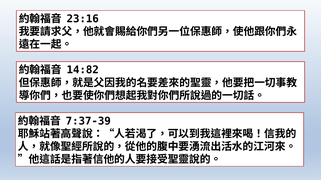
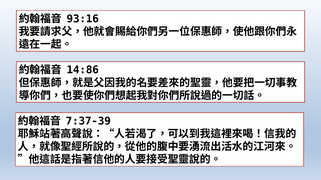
23:16: 23:16 -> 93:16
14:82: 14:82 -> 14:86
